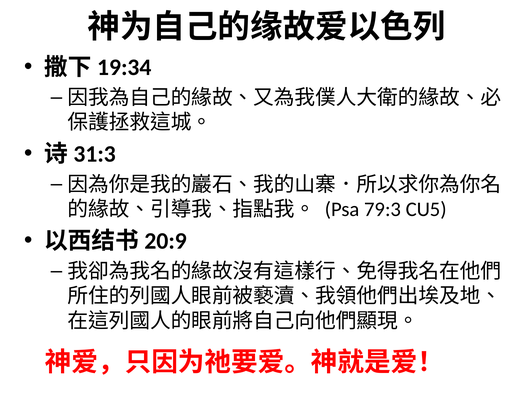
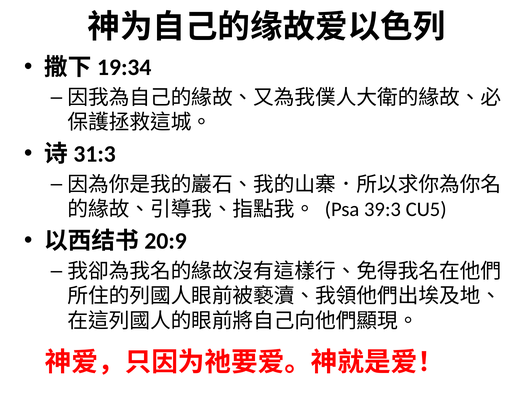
79:3: 79:3 -> 39:3
